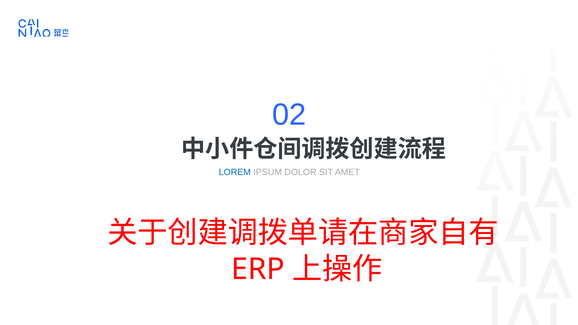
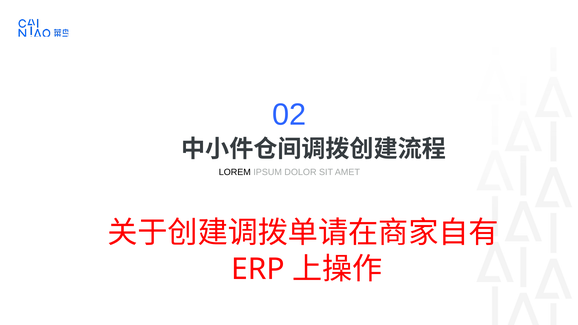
LOREM colour: blue -> black
